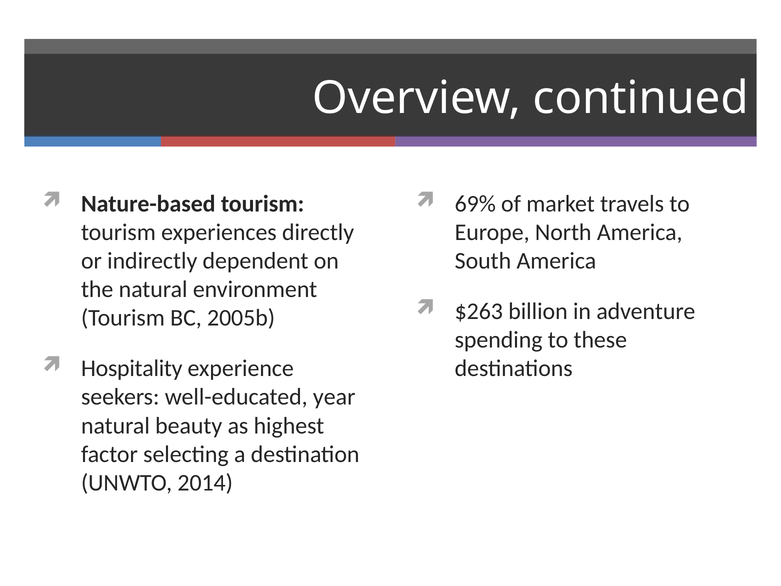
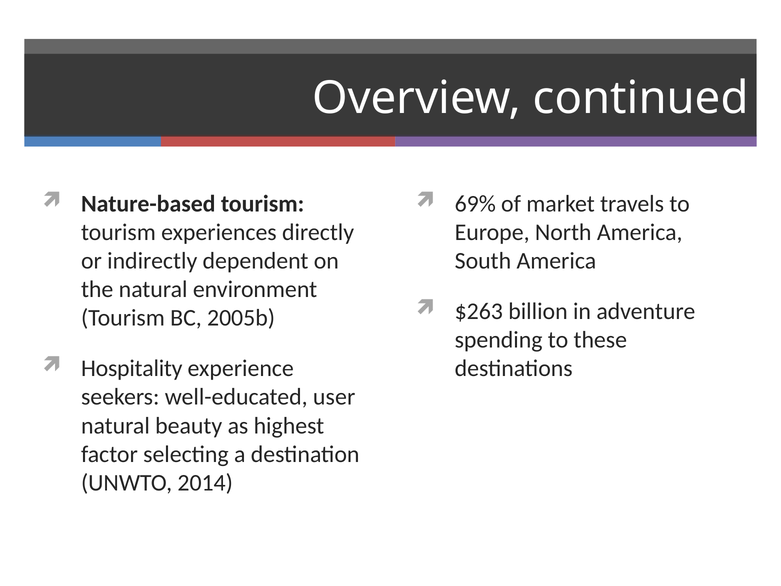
year: year -> user
